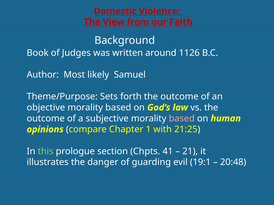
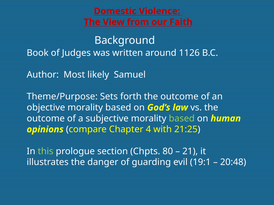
based at (182, 119) colour: pink -> light green
1: 1 -> 4
41: 41 -> 80
